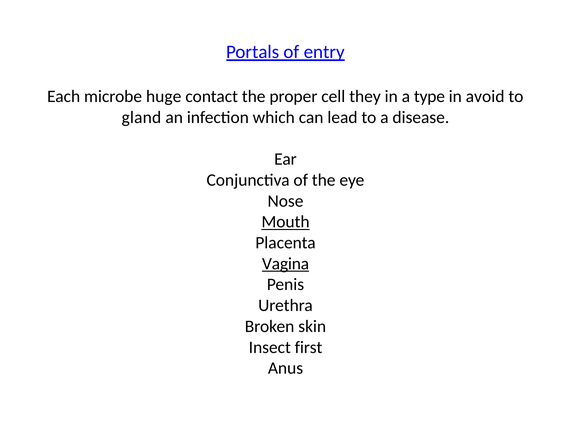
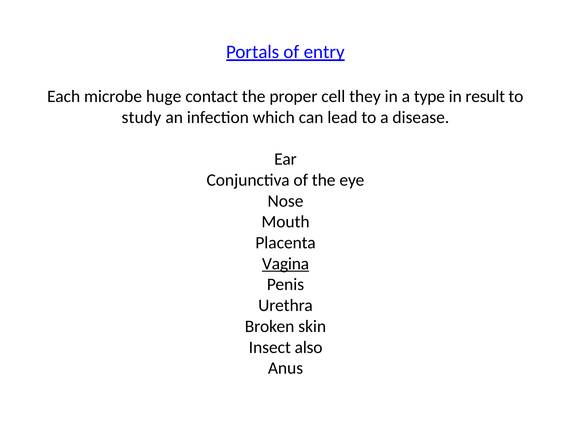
avoid: avoid -> result
gland: gland -> study
Mouth underline: present -> none
first: first -> also
